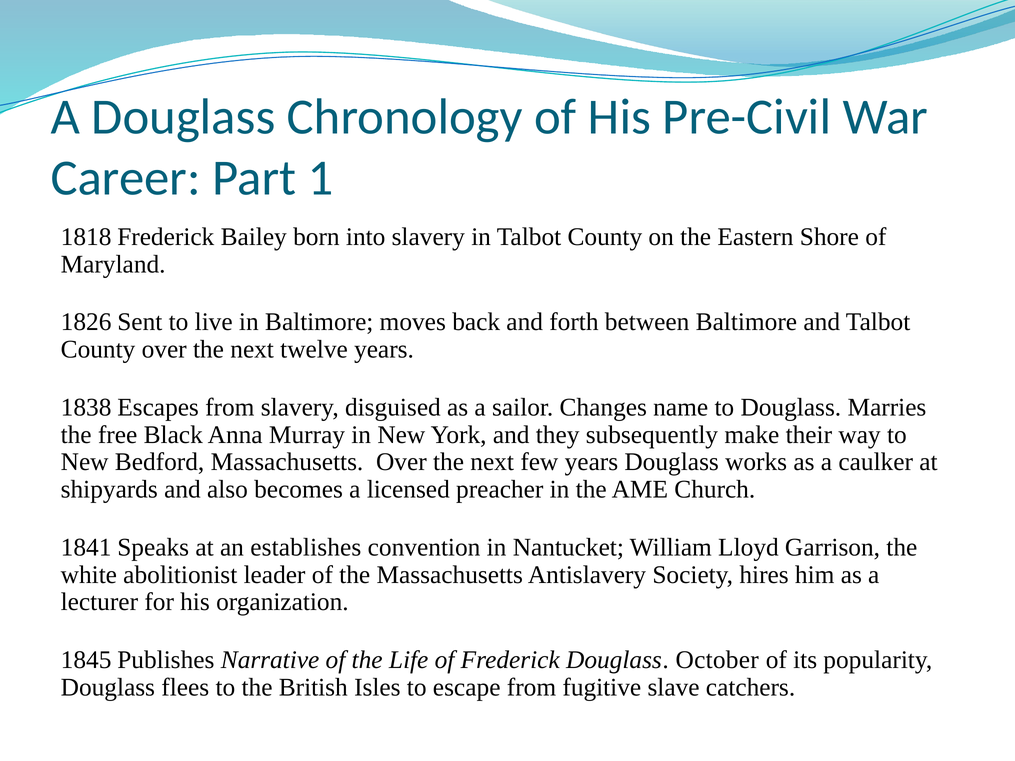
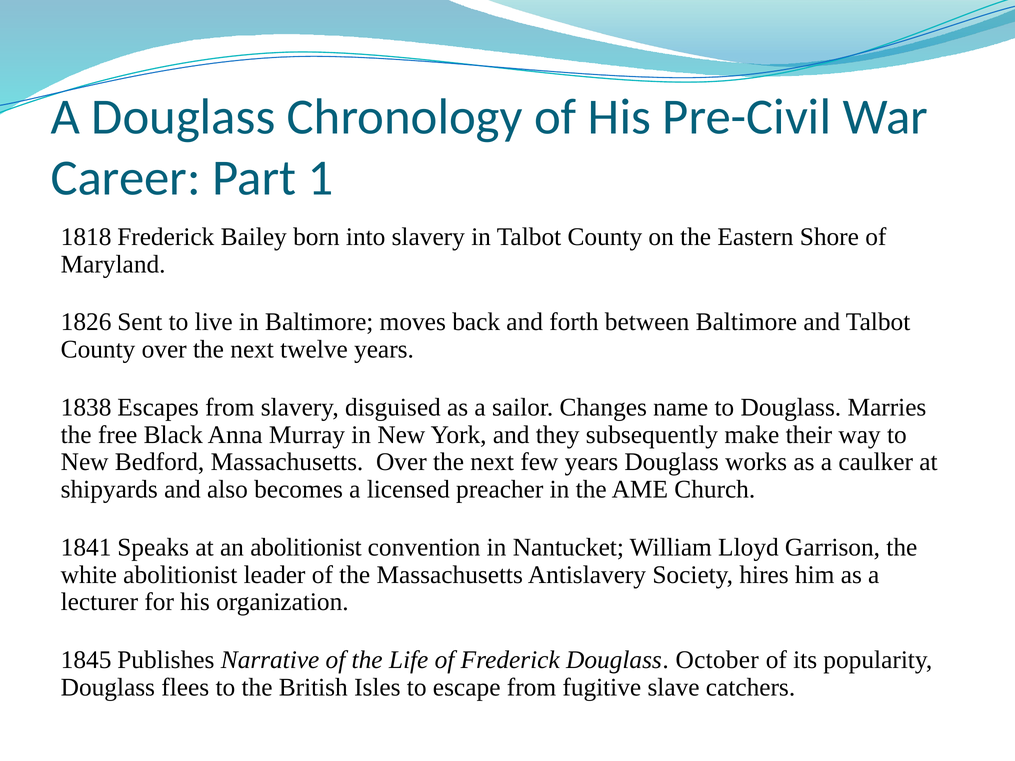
an establishes: establishes -> abolitionist
